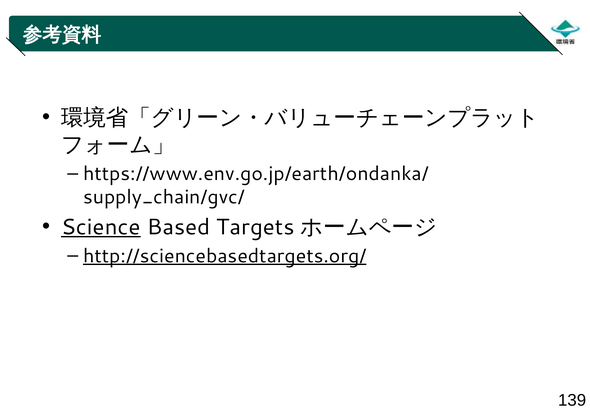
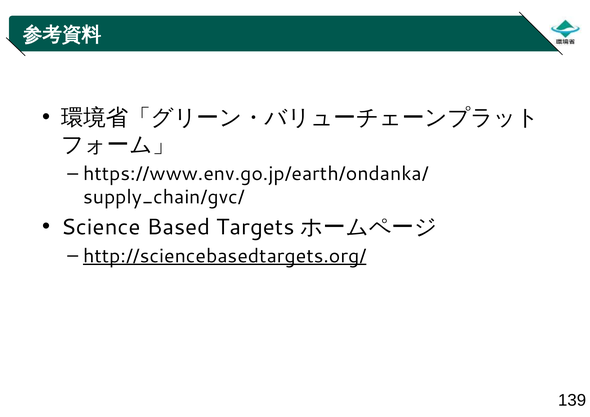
Science underline: present -> none
